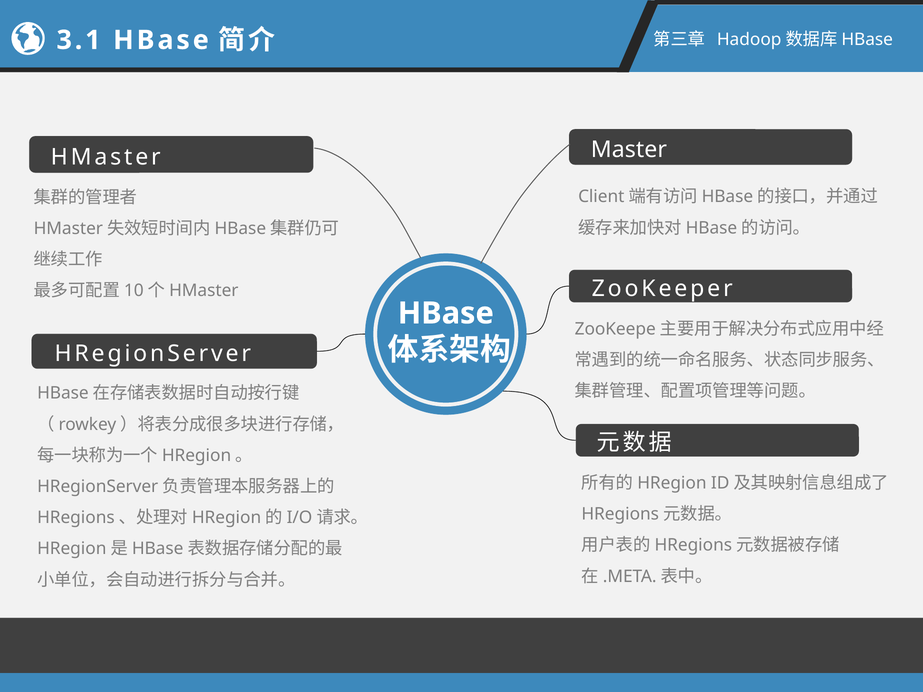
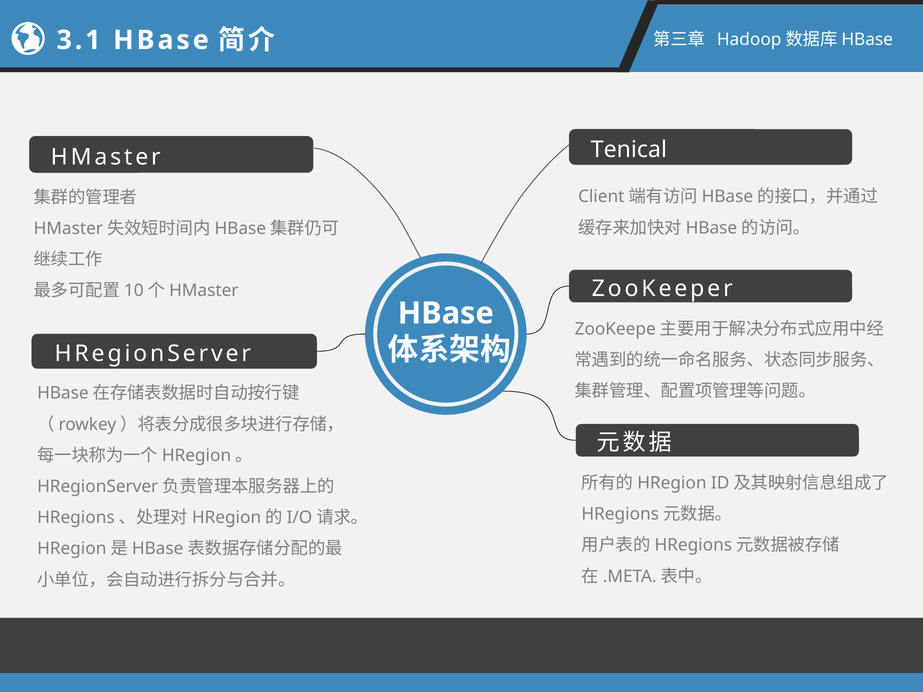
Master: Master -> Tenical
